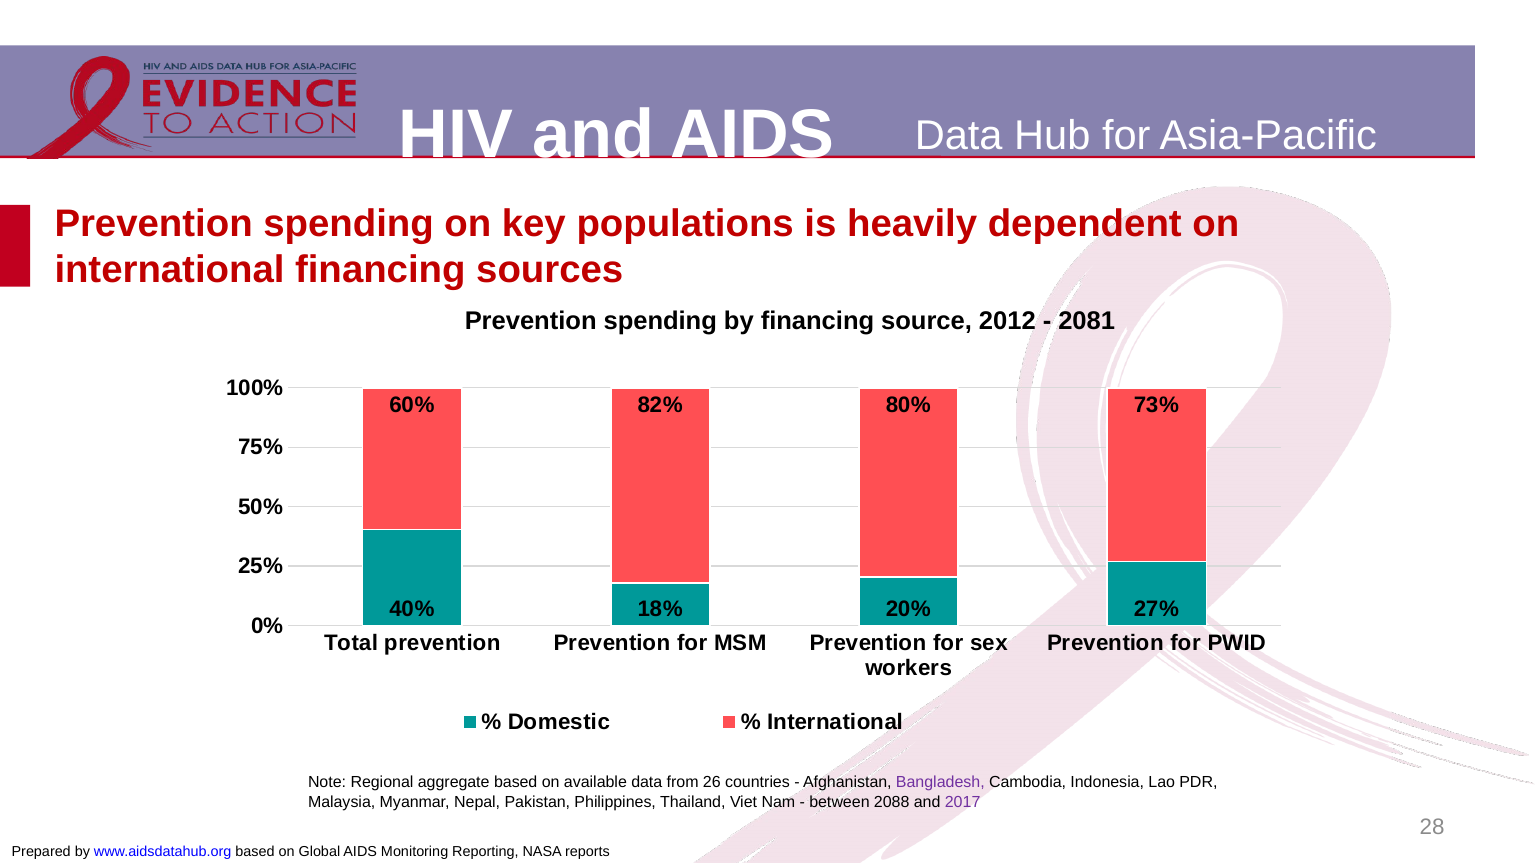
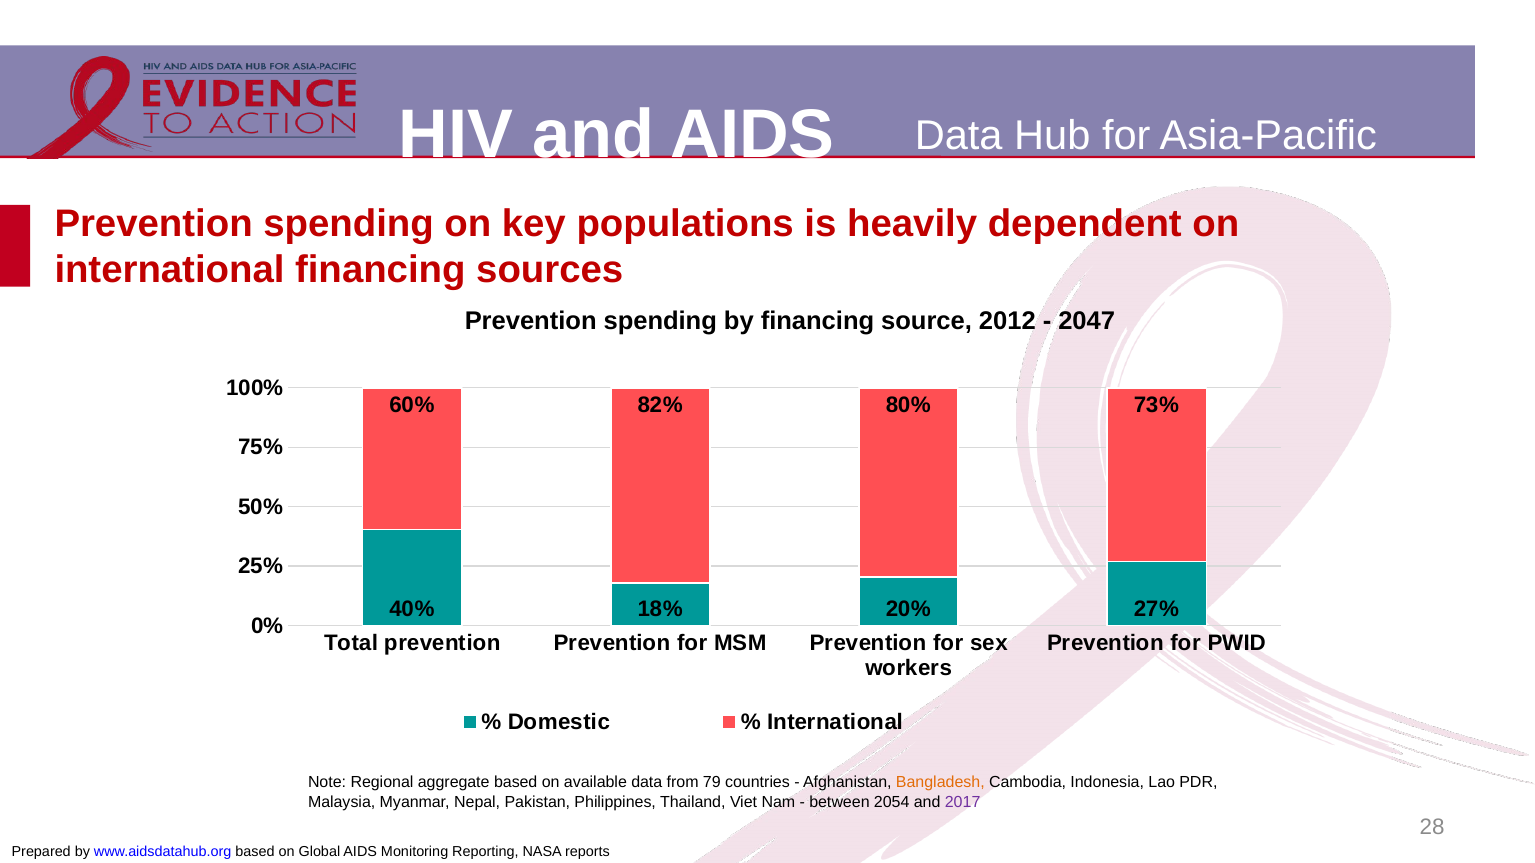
2081: 2081 -> 2047
26: 26 -> 79
Bangladesh colour: purple -> orange
2088: 2088 -> 2054
